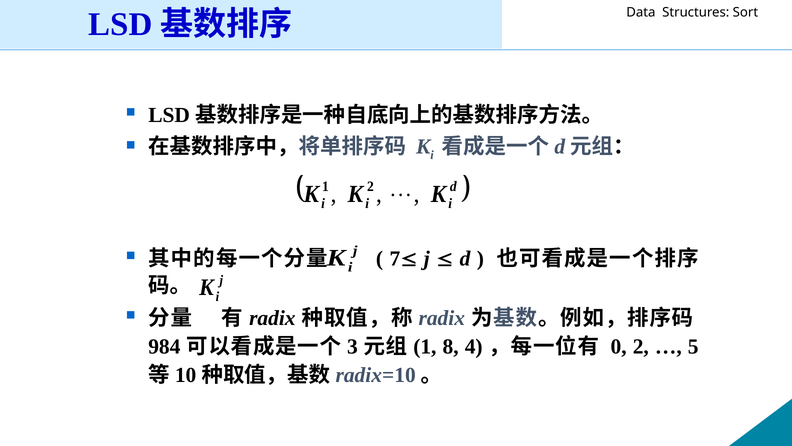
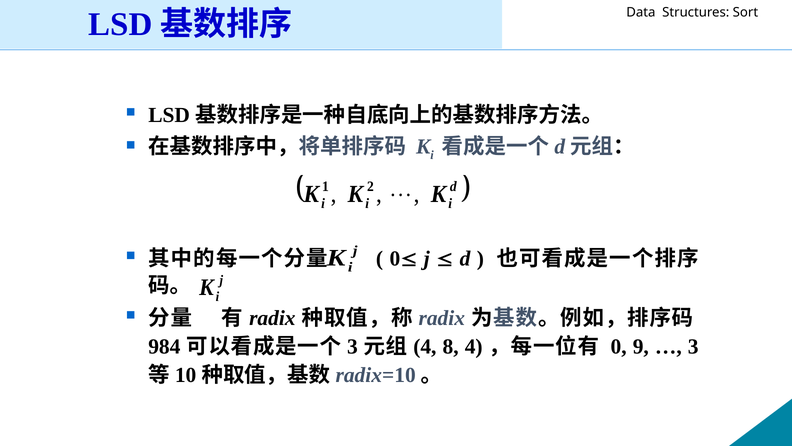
7 at (395, 258): 7 -> 0
1 at (425, 346): 1 -> 4
0 2: 2 -> 9
5 at (693, 346): 5 -> 3
